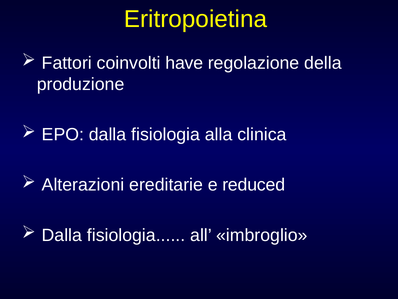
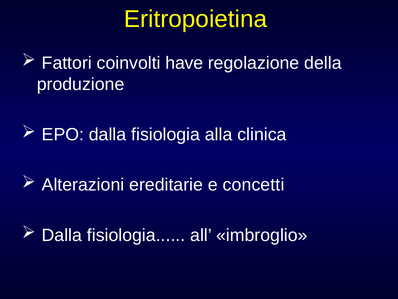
reduced: reduced -> concetti
